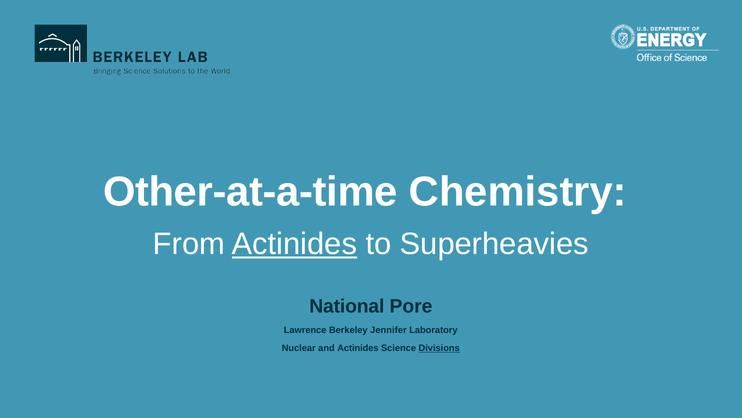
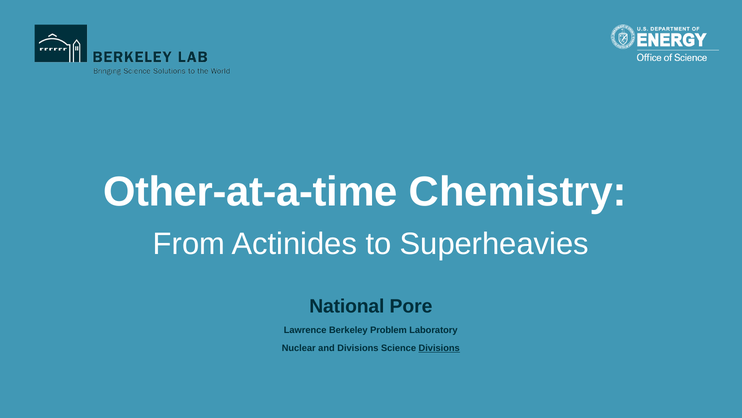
Actinides at (294, 244) underline: present -> none
Jennifer: Jennifer -> Problem
and Actinides: Actinides -> Divisions
